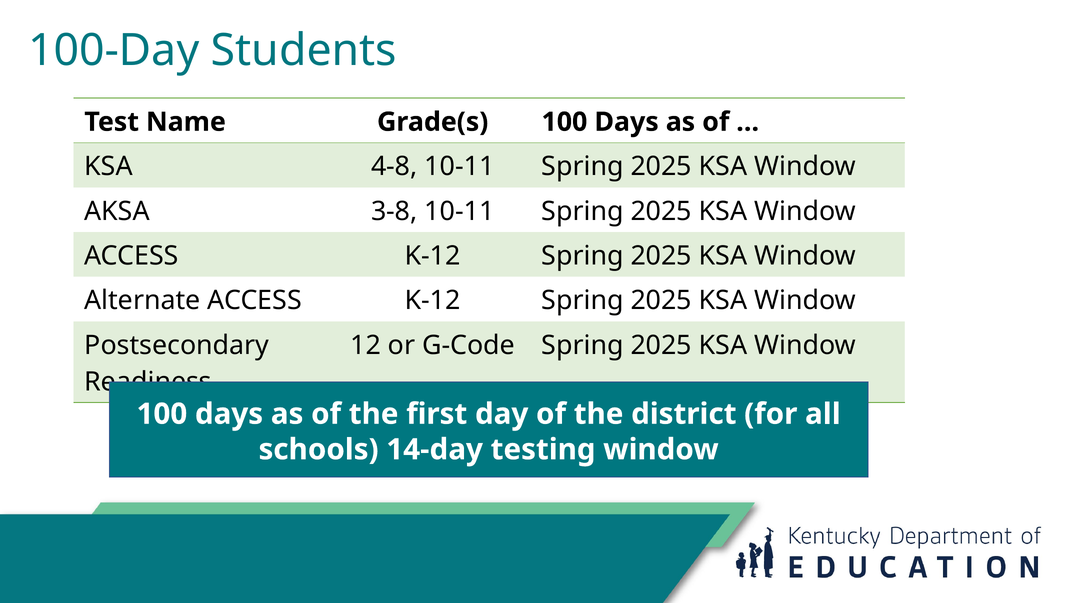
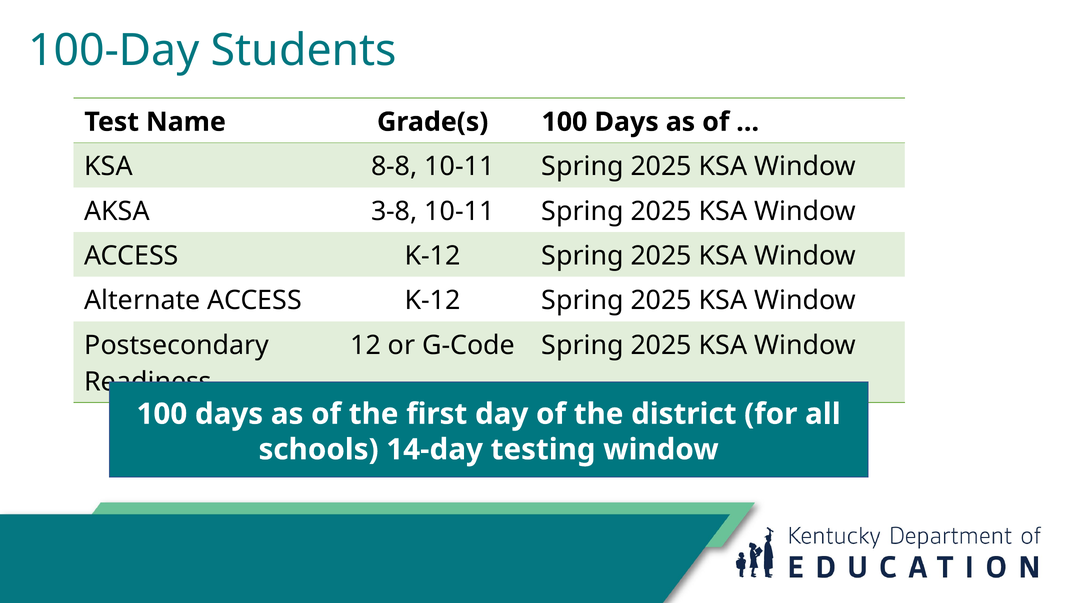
4-8: 4-8 -> 8-8
